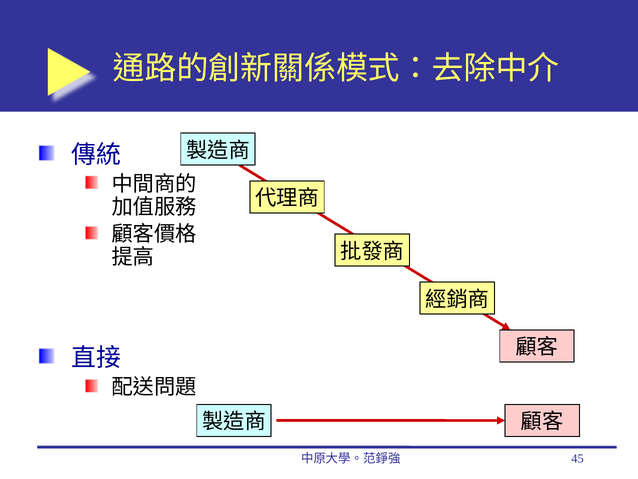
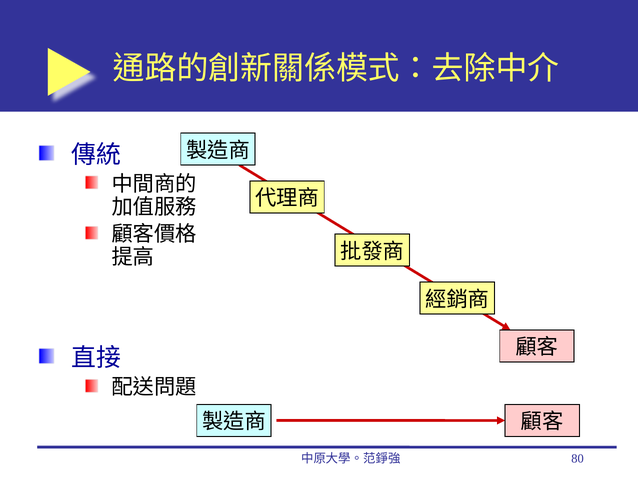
45: 45 -> 80
